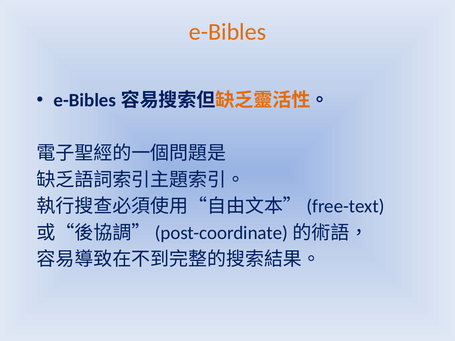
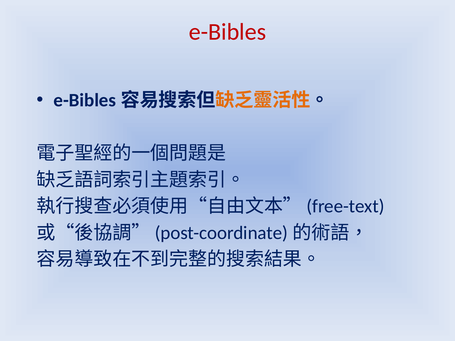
e-Bibles colour: orange -> red
